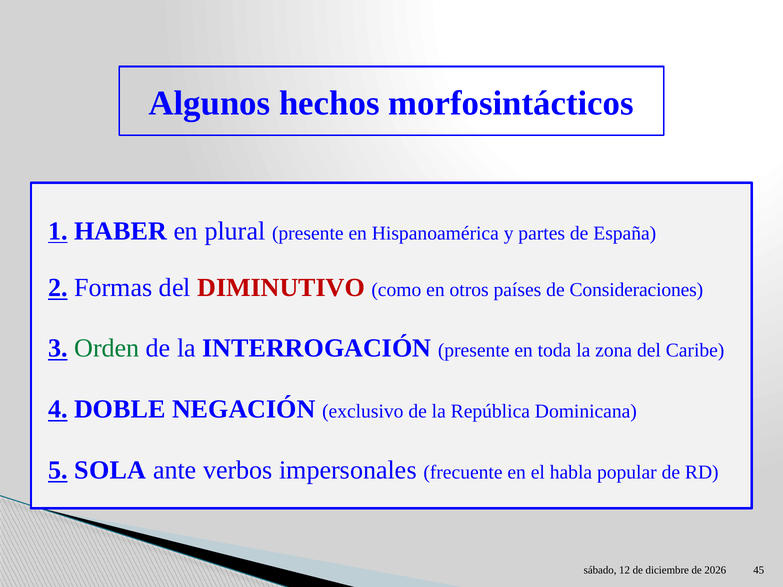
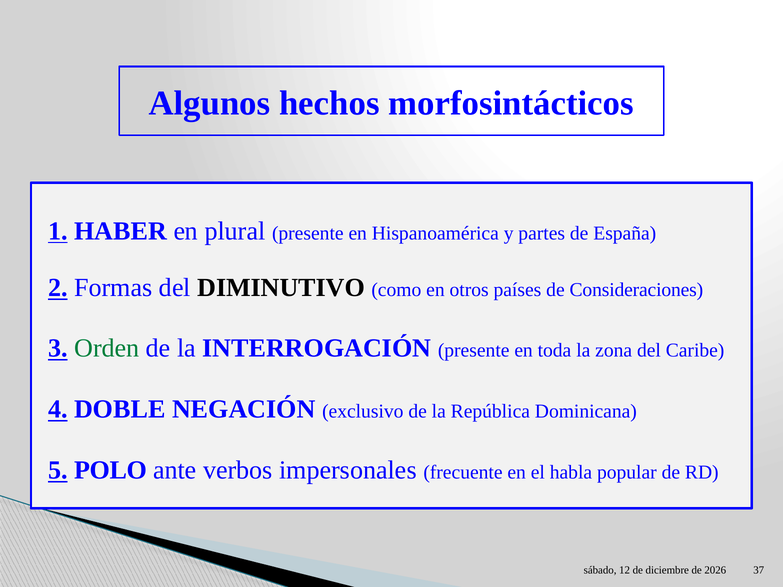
DIMINUTIVO colour: red -> black
SOLA: SOLA -> POLO
45: 45 -> 37
